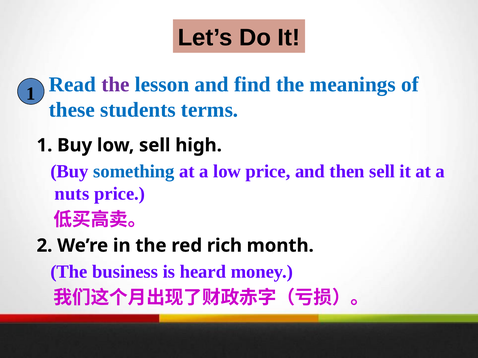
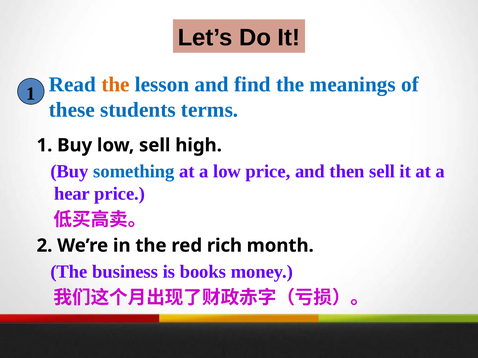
the at (115, 85) colour: purple -> orange
nuts: nuts -> hear
heard: heard -> books
